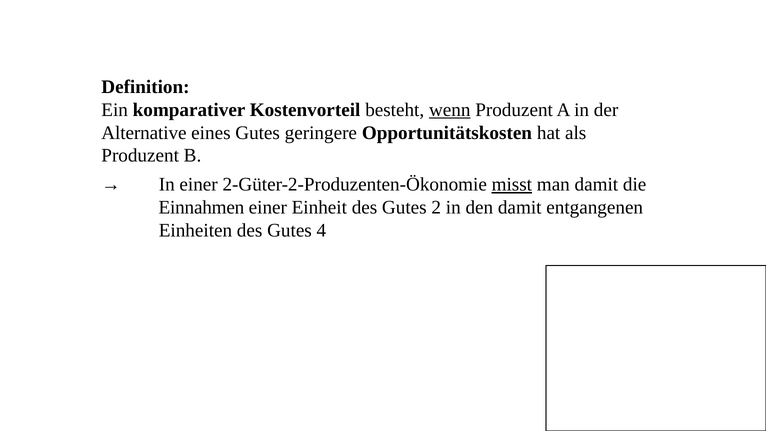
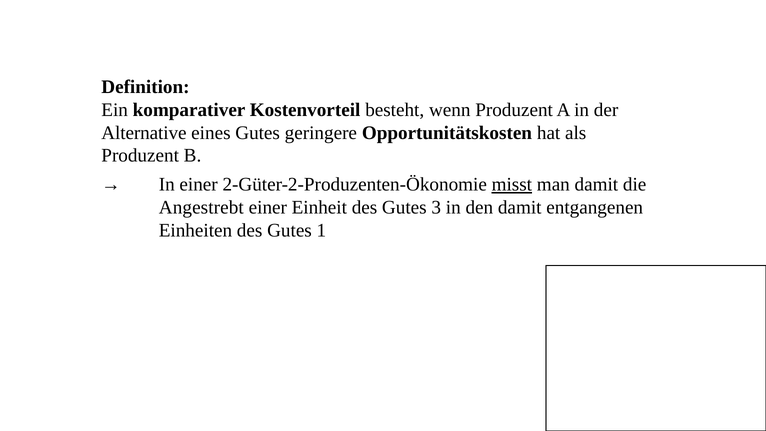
wenn underline: present -> none
Einnahmen: Einnahmen -> Angestrebt
2: 2 -> 3
4: 4 -> 1
